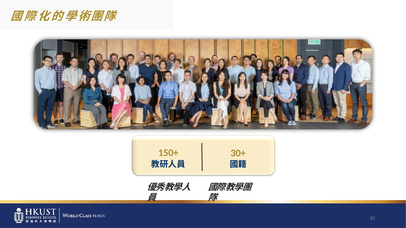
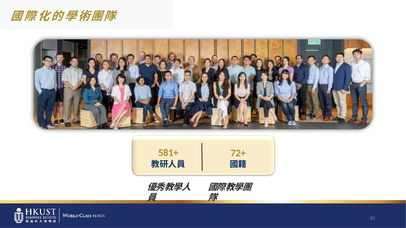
150+: 150+ -> 581+
30+: 30+ -> 72+
